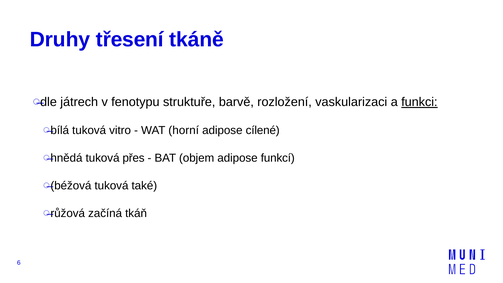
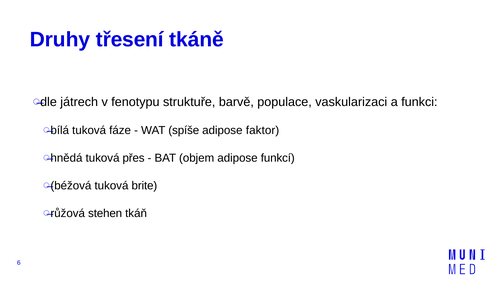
rozložení: rozložení -> populace
funkci underline: present -> none
vitro: vitro -> fáze
horní: horní -> spíše
cílené: cílené -> faktor
také: také -> brite
začíná: začíná -> stehen
